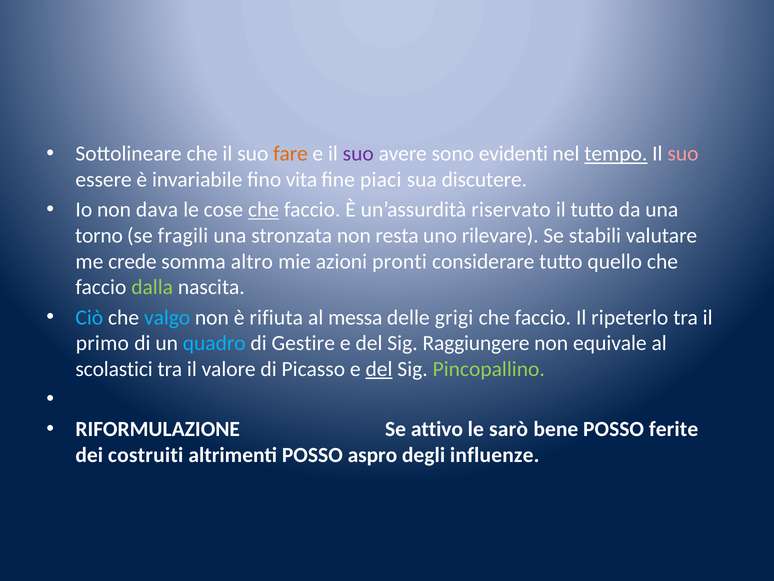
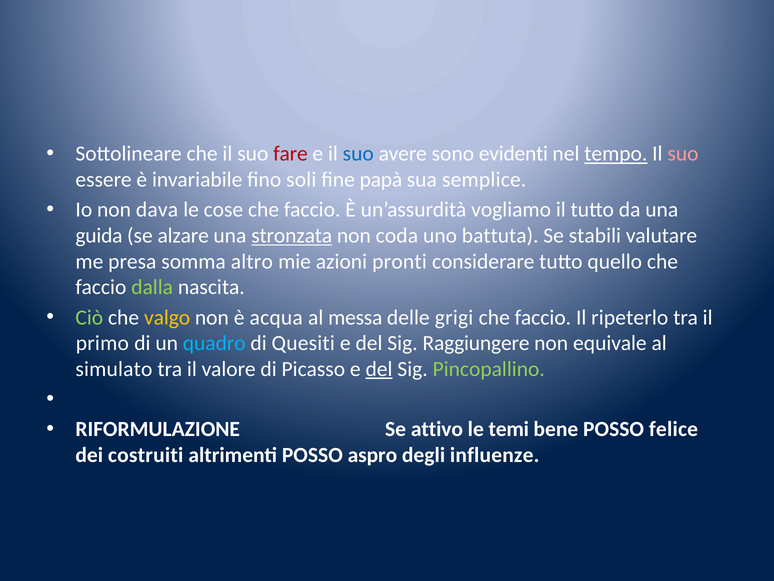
fare colour: orange -> red
suo at (358, 154) colour: purple -> blue
vita: vita -> soli
piaci: piaci -> papà
discutere: discutere -> semplice
che at (264, 210) underline: present -> none
riservato: riservato -> vogliamo
torno: torno -> guida
fragili: fragili -> alzare
stronzata underline: none -> present
resta: resta -> coda
rilevare: rilevare -> battuta
crede: crede -> presa
Ciò colour: light blue -> light green
valgo colour: light blue -> yellow
rifiuta: rifiuta -> acqua
Gestire: Gestire -> Quesiti
scolastici: scolastici -> simulato
sarò: sarò -> temi
ferite: ferite -> felice
